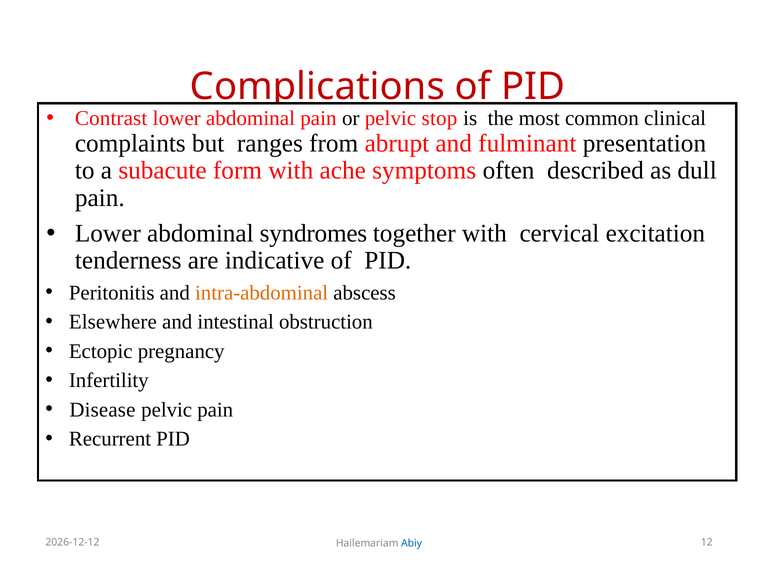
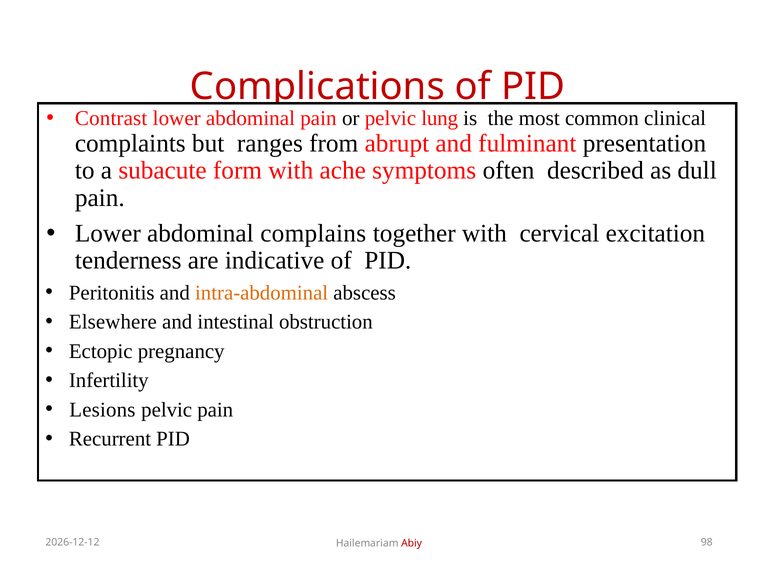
stop: stop -> lung
syndromes: syndromes -> complains
Disease: Disease -> Lesions
12: 12 -> 98
Abiy colour: blue -> red
